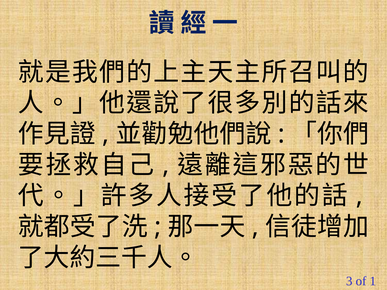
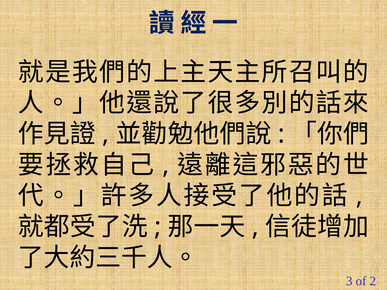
1: 1 -> 2
